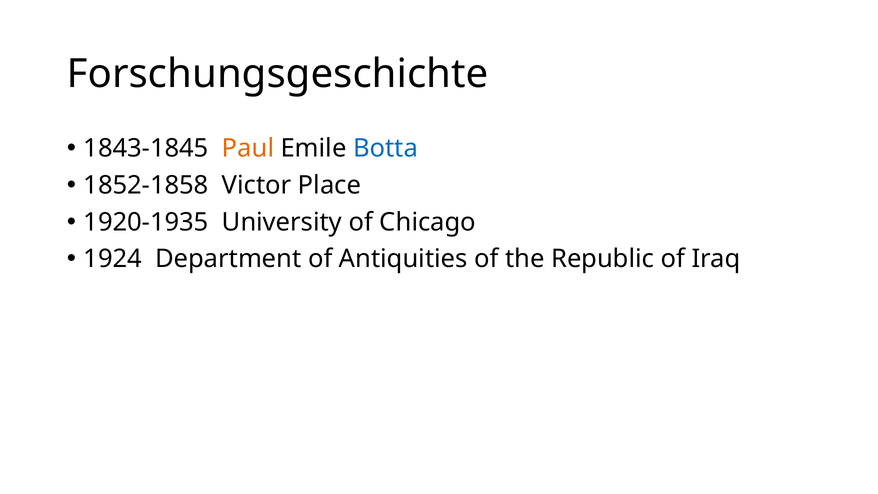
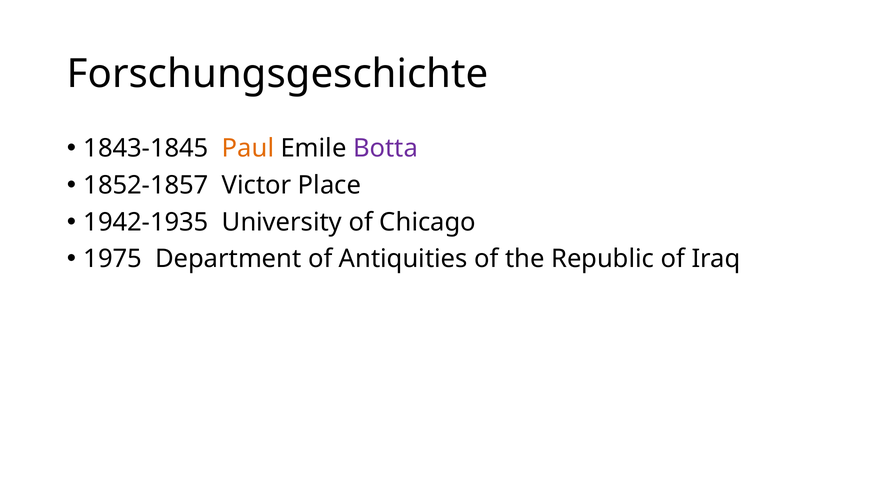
Botta colour: blue -> purple
1852-1858: 1852-1858 -> 1852-1857
1920-1935: 1920-1935 -> 1942-1935
1924: 1924 -> 1975
